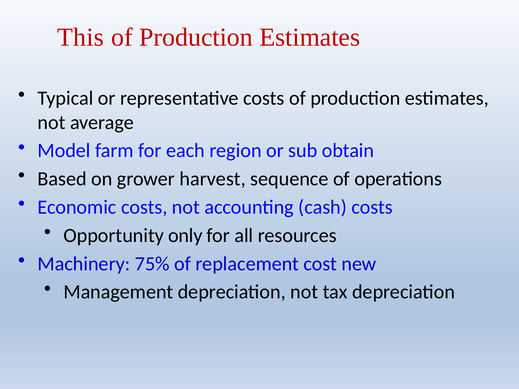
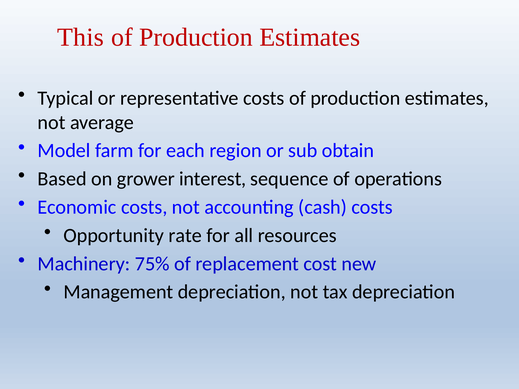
harvest: harvest -> interest
only: only -> rate
